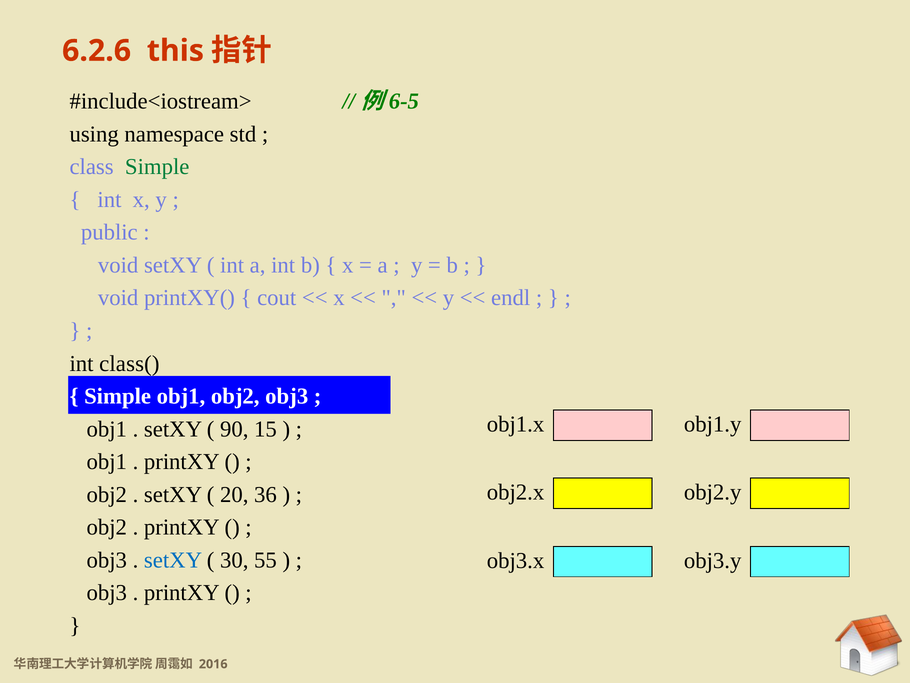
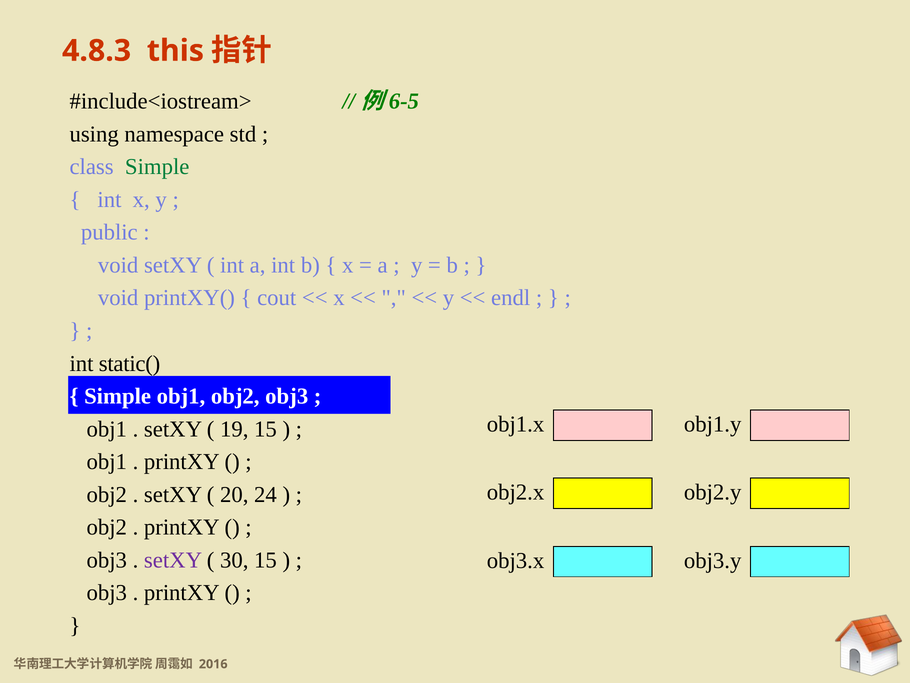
6.2.6: 6.2.6 -> 4.8.3
class(: class( -> static(
90: 90 -> 19
36: 36 -> 24
setXY at (173, 560) colour: blue -> purple
30 55: 55 -> 15
